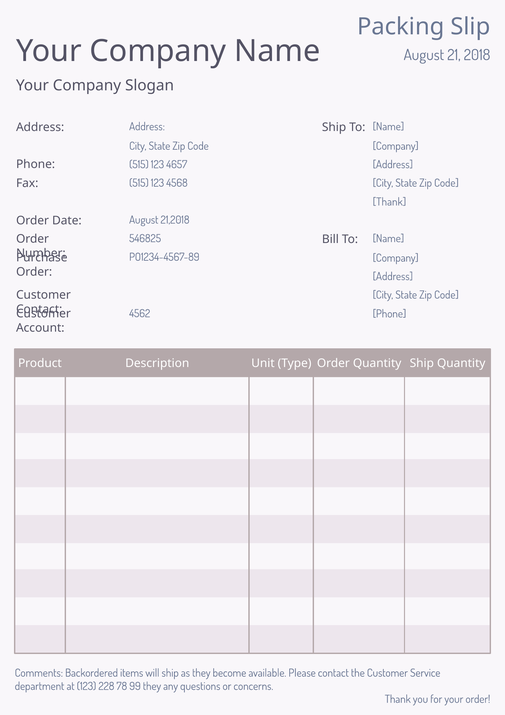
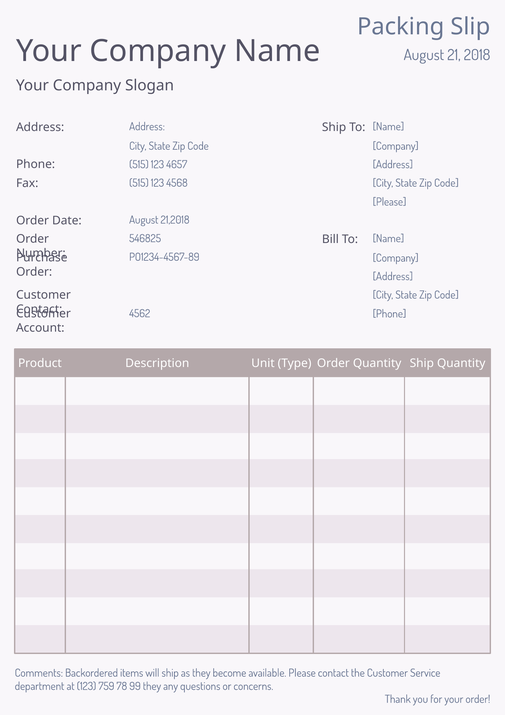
Thank at (389, 202): Thank -> Please
228: 228 -> 759
